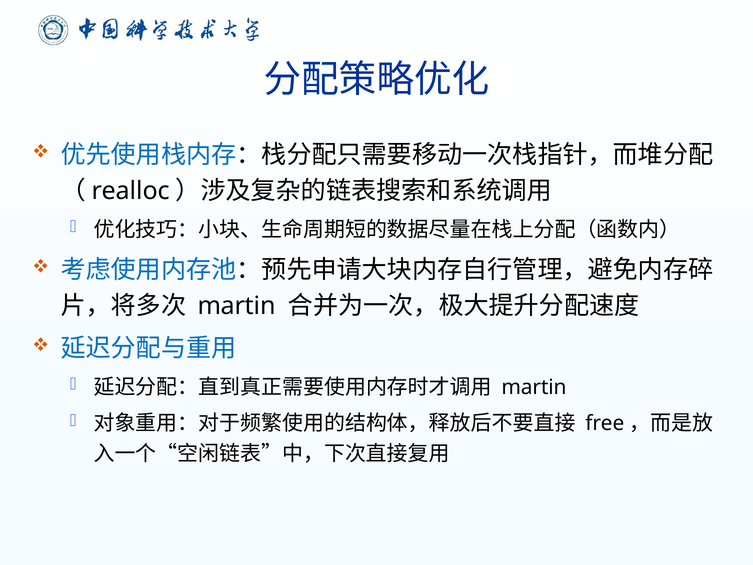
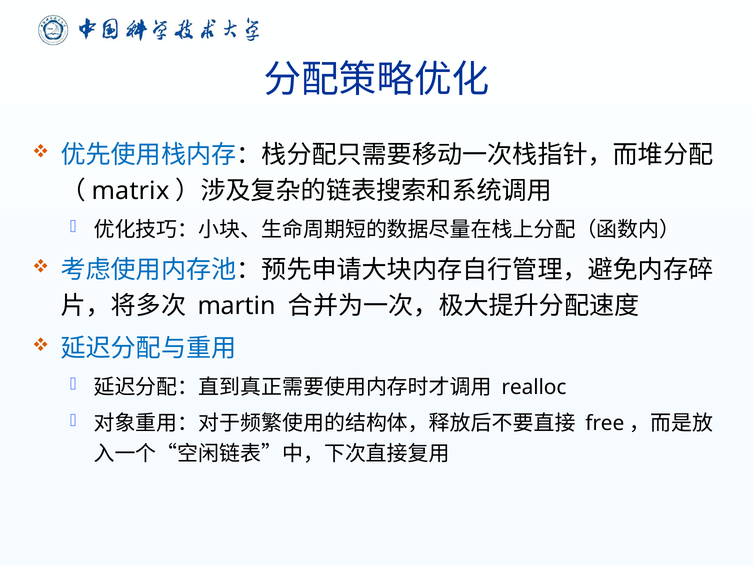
realloc: realloc -> matrix
martin at (534, 387): martin -> realloc
